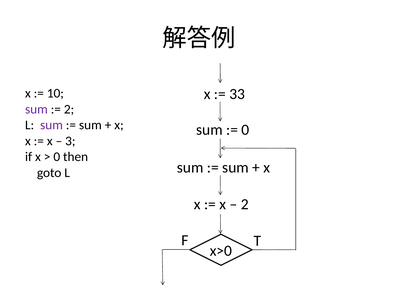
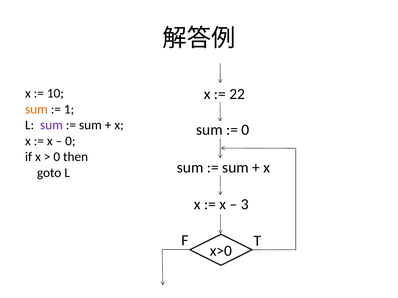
33: 33 -> 22
sum at (36, 109) colour: purple -> orange
2 at (69, 109): 2 -> 1
3 at (70, 141): 3 -> 0
2 at (245, 205): 2 -> 3
